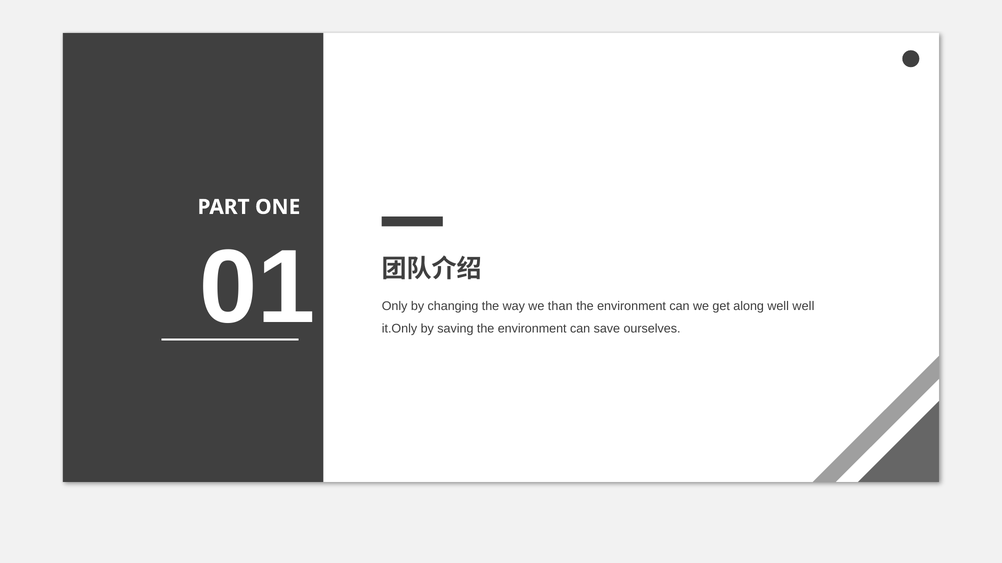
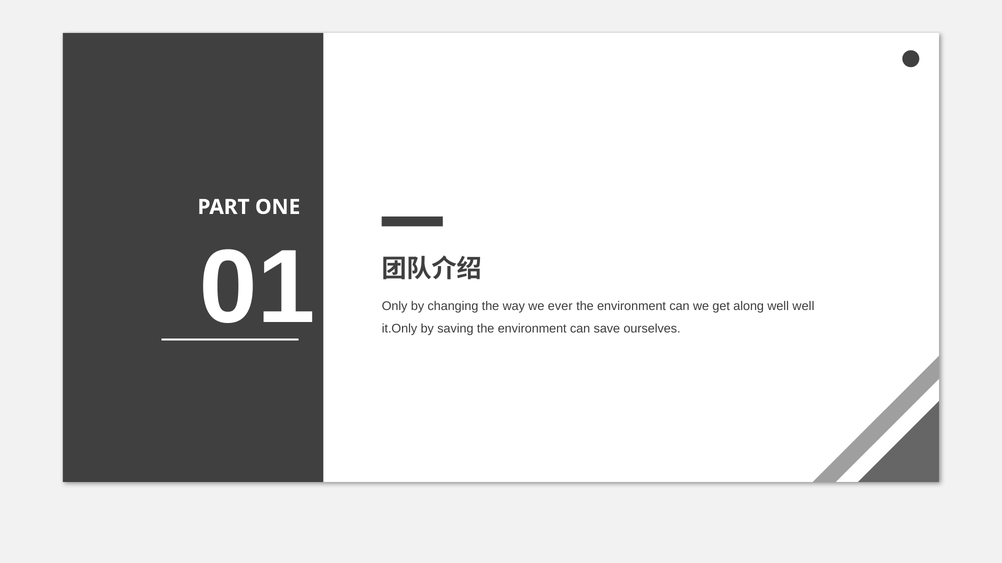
than: than -> ever
